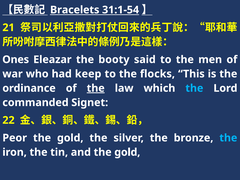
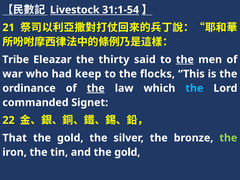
Bracelets: Bracelets -> Livestock
Ones: Ones -> Tribe
booty: booty -> thirty
the at (185, 60) underline: none -> present
Peor: Peor -> That
the at (228, 138) colour: light blue -> light green
